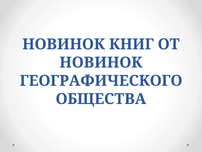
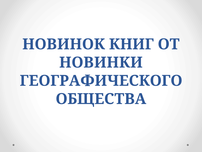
НОВИНОК at (101, 62): НОВИНОК -> НОВИНКИ
